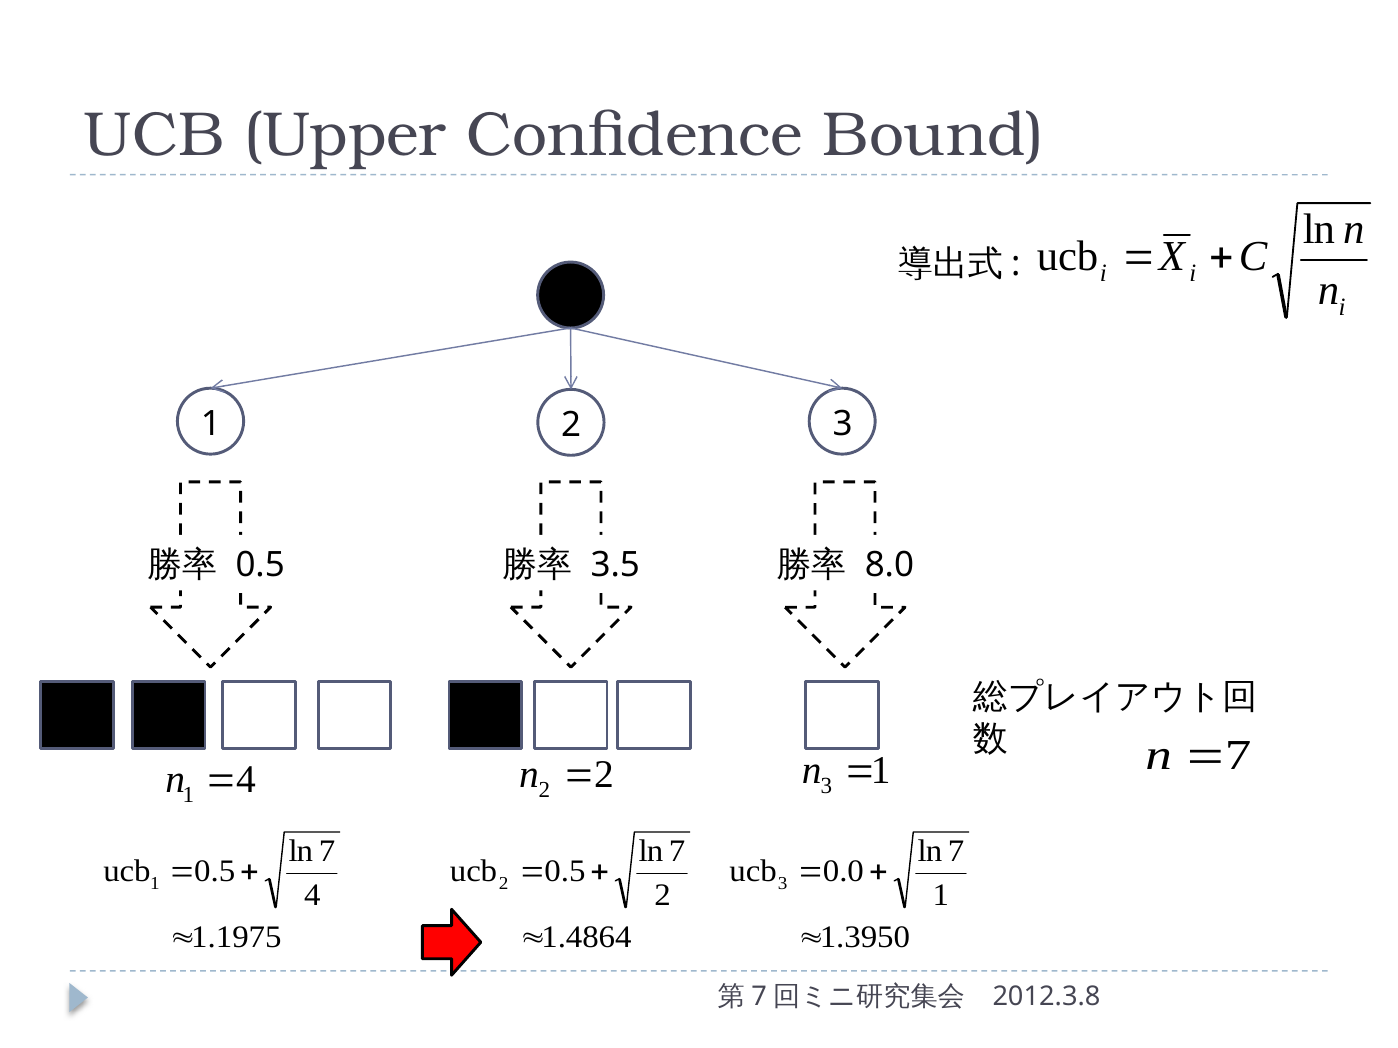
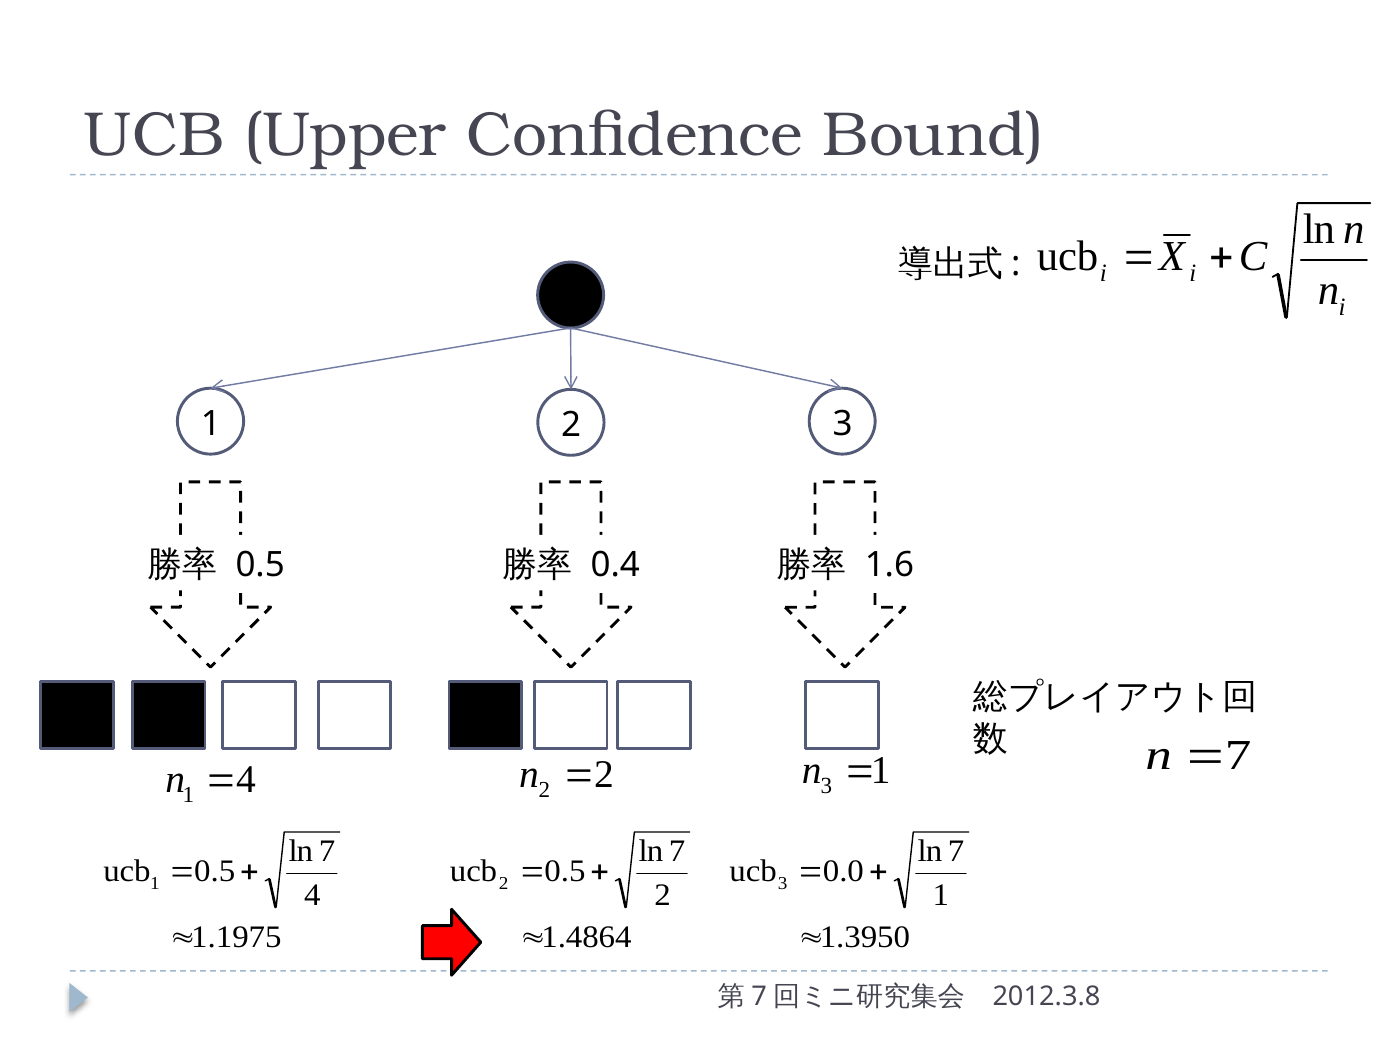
3.5: 3.5 -> 0.4
8.0: 8.0 -> 1.6
